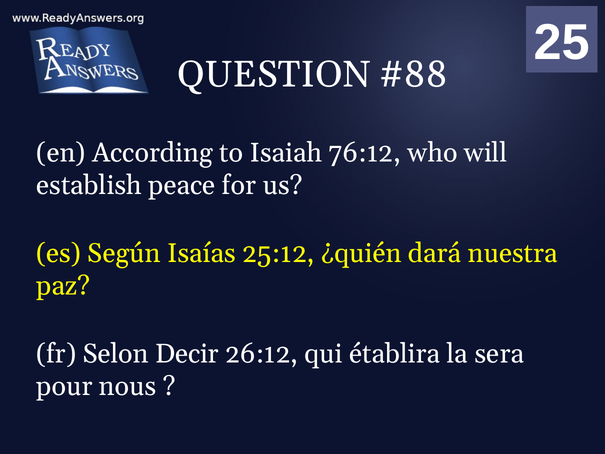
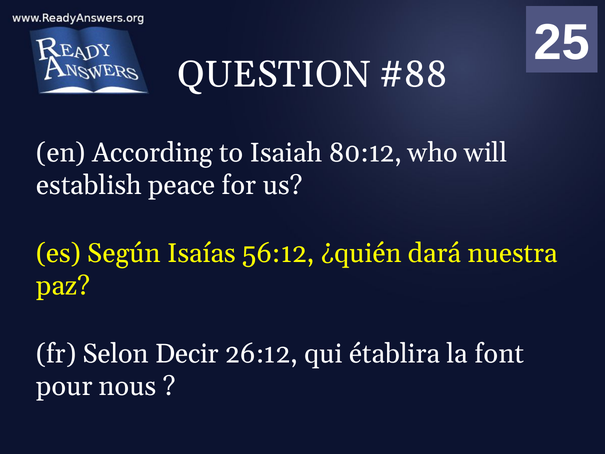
76:12: 76:12 -> 80:12
25:12: 25:12 -> 56:12
sera: sera -> font
